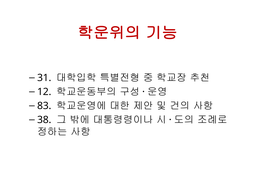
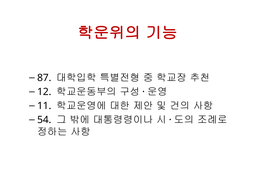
31: 31 -> 87
83: 83 -> 11
38: 38 -> 54
